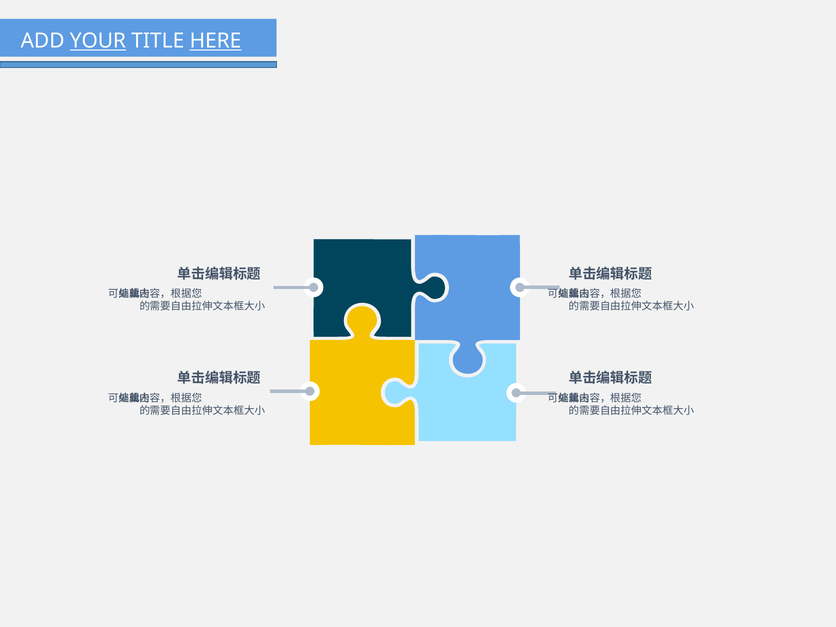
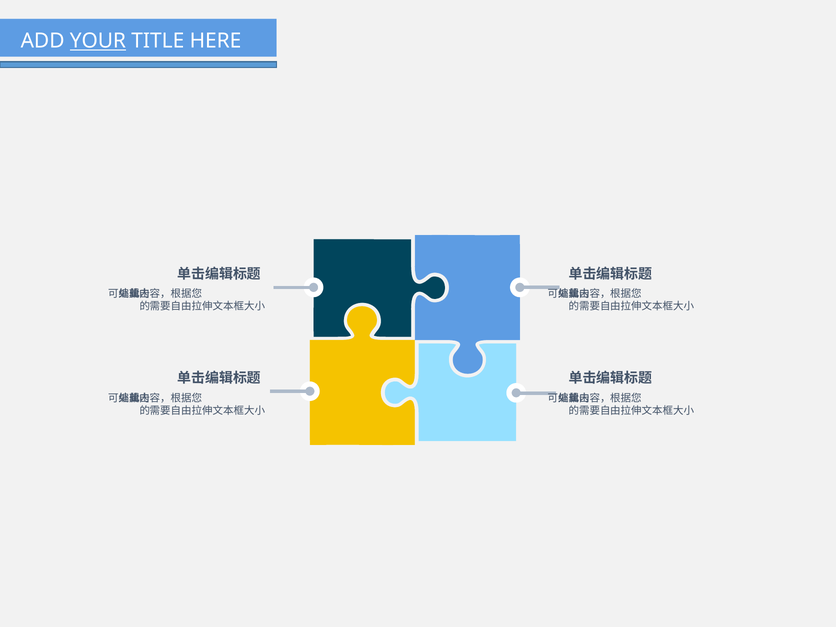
HERE underline: present -> none
